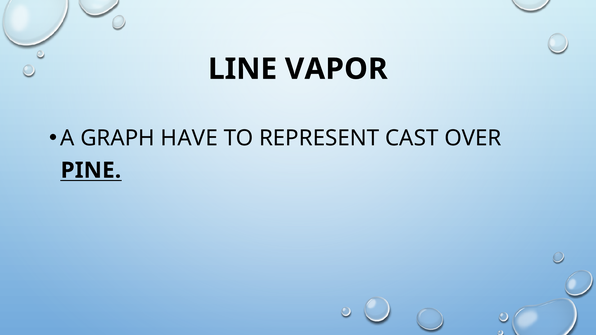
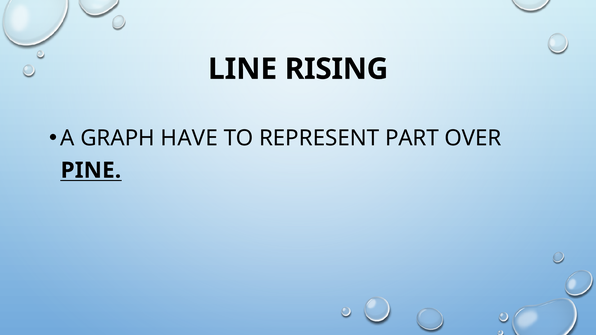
VAPOR: VAPOR -> RISING
CAST: CAST -> PART
